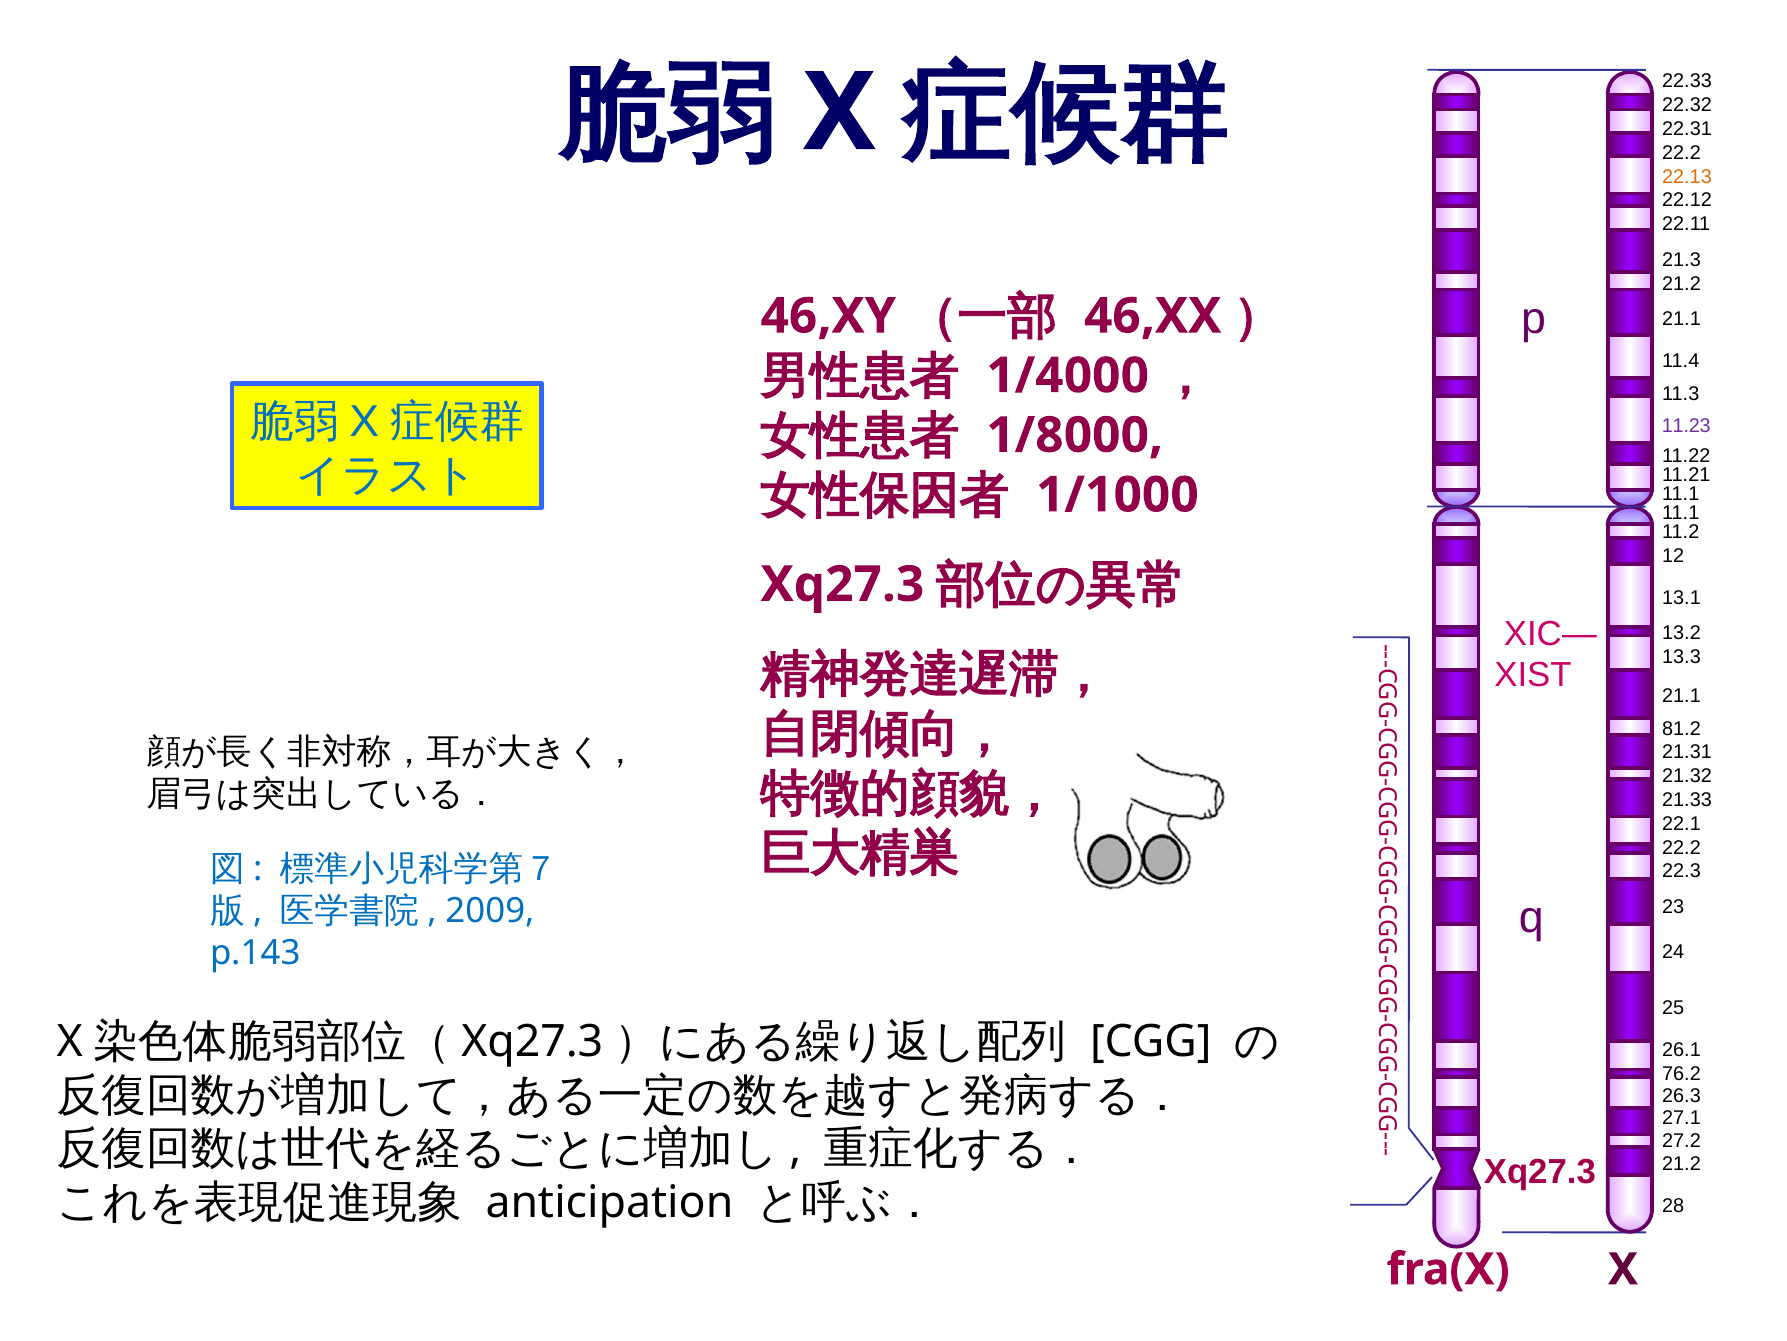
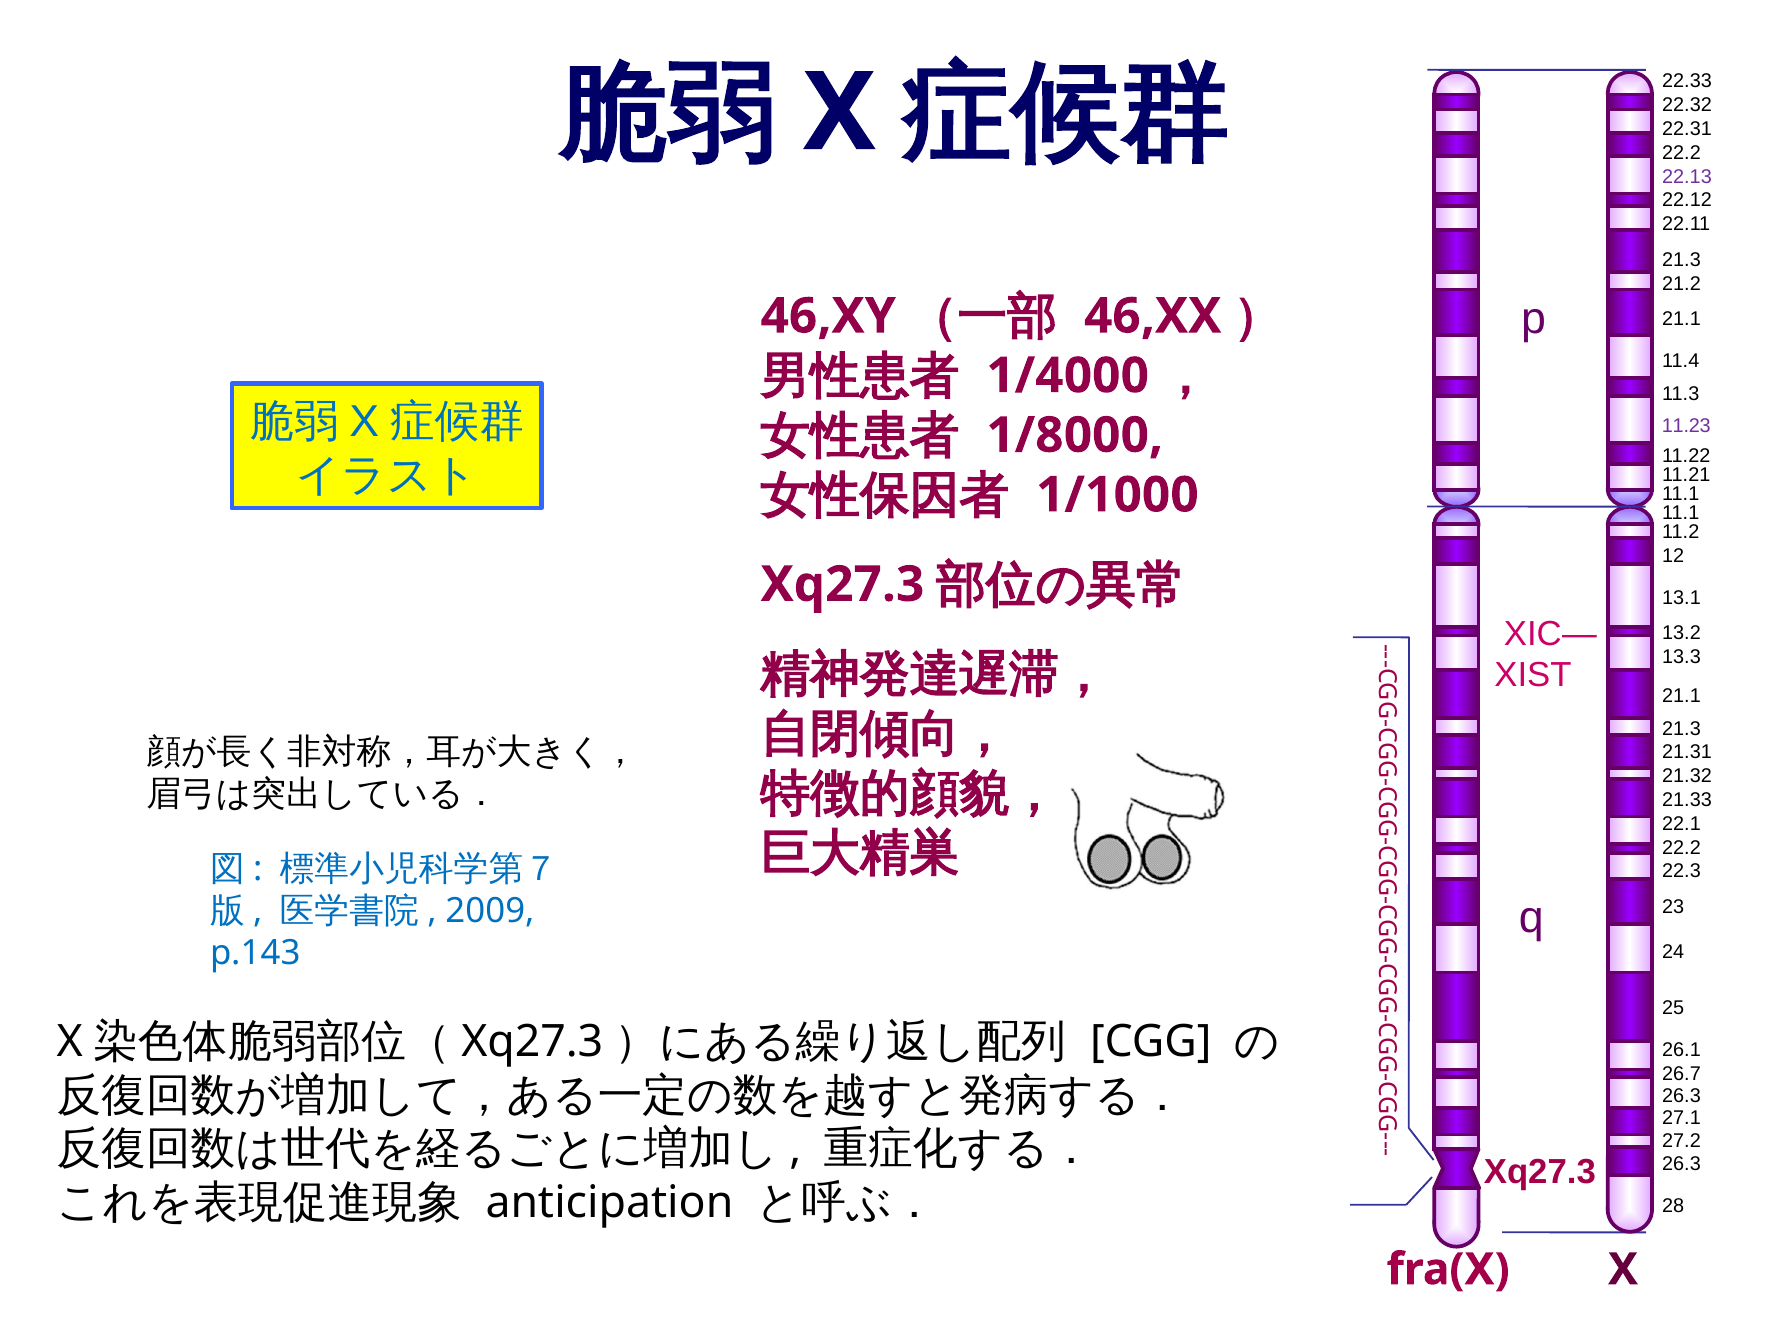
22.13 colour: orange -> purple
81.2 at (1681, 728): 81.2 -> 21.3
76.2: 76.2 -> 26.7
21.2 at (1681, 1163): 21.2 -> 26.3
